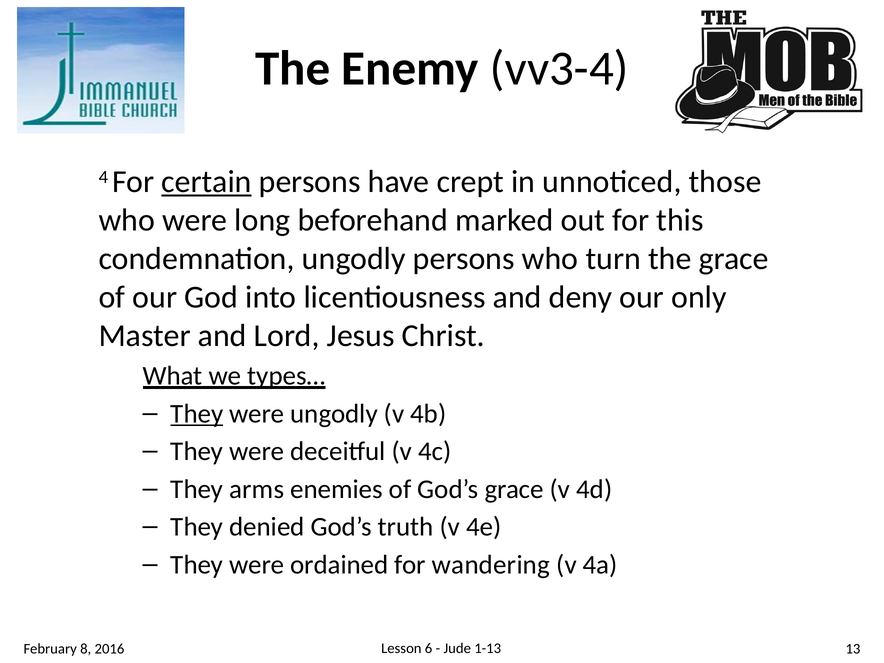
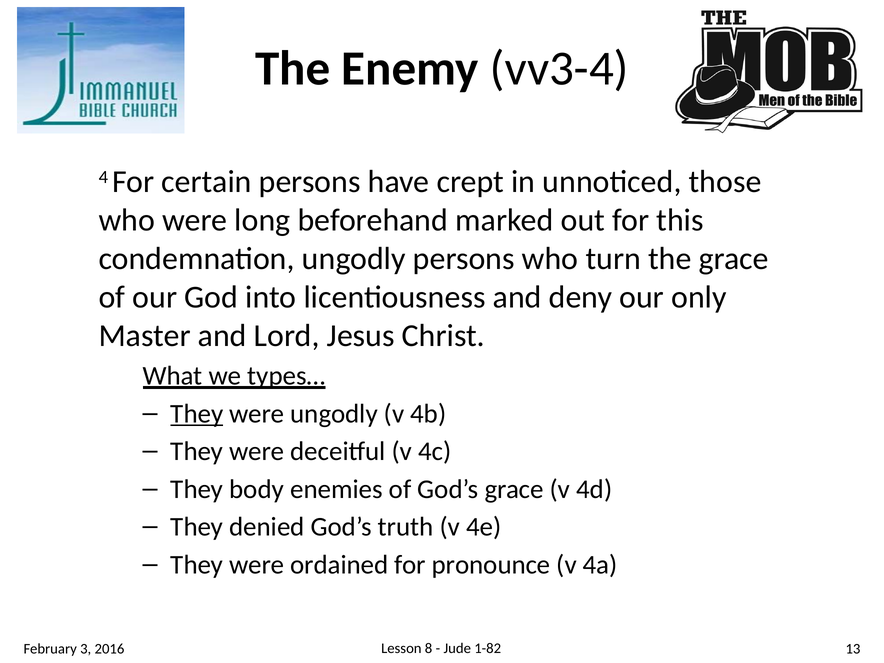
certain underline: present -> none
arms: arms -> body
wandering: wandering -> pronounce
8: 8 -> 3
6: 6 -> 8
1-13: 1-13 -> 1-82
